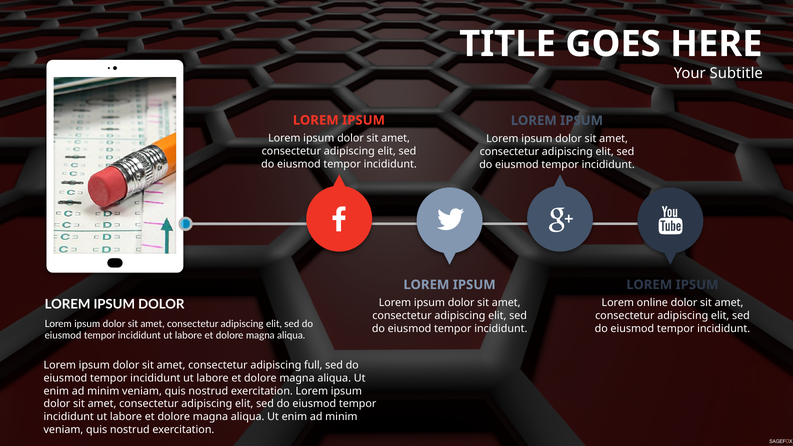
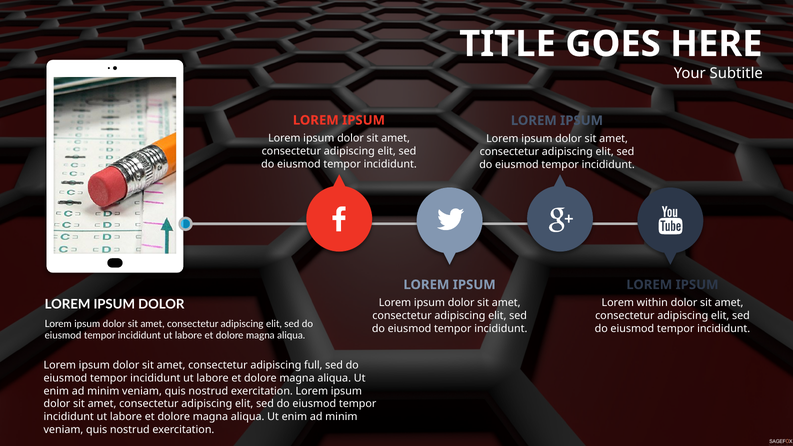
online: online -> within
